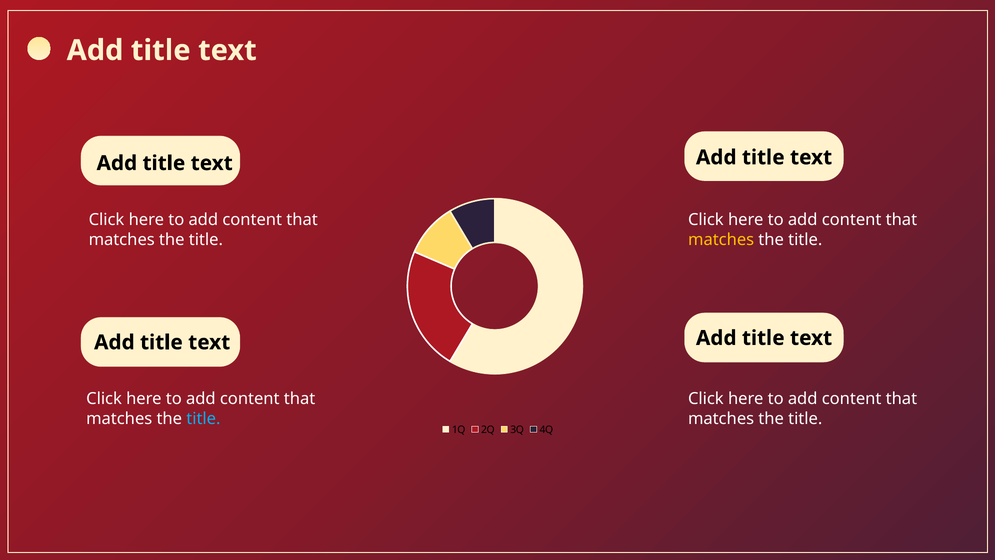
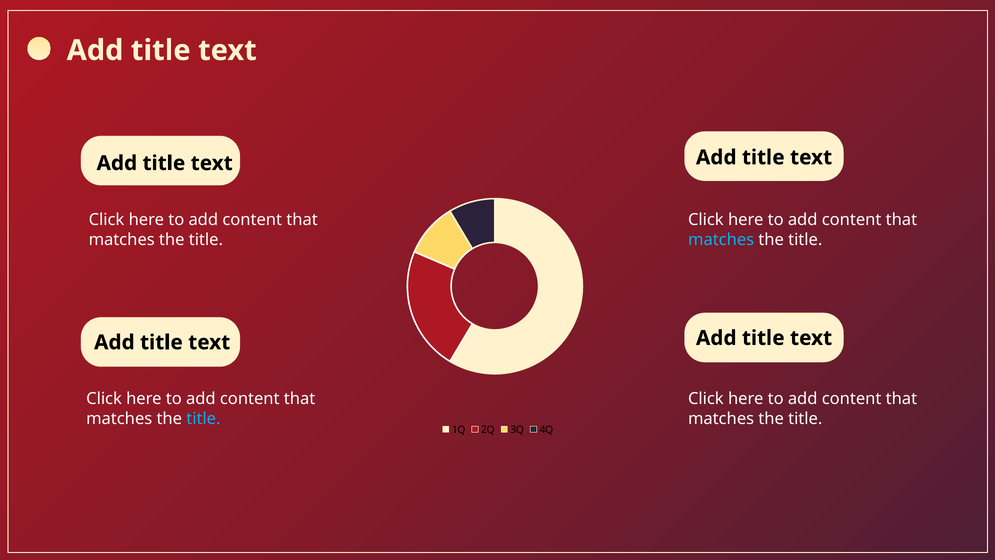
matches at (721, 239) colour: yellow -> light blue
